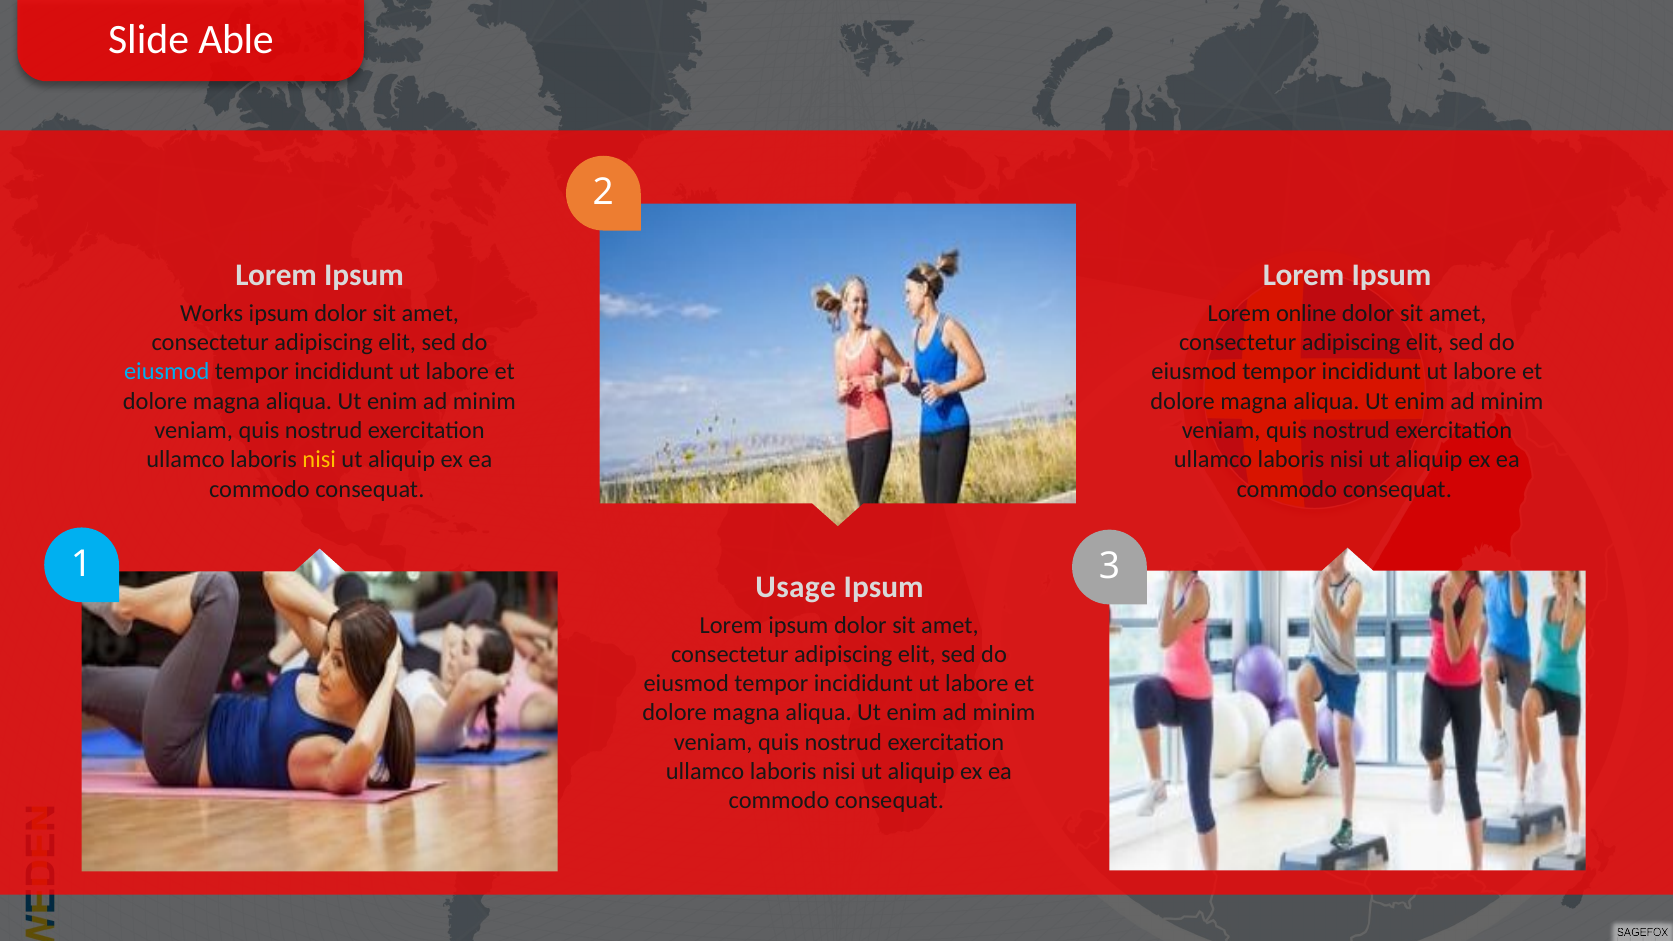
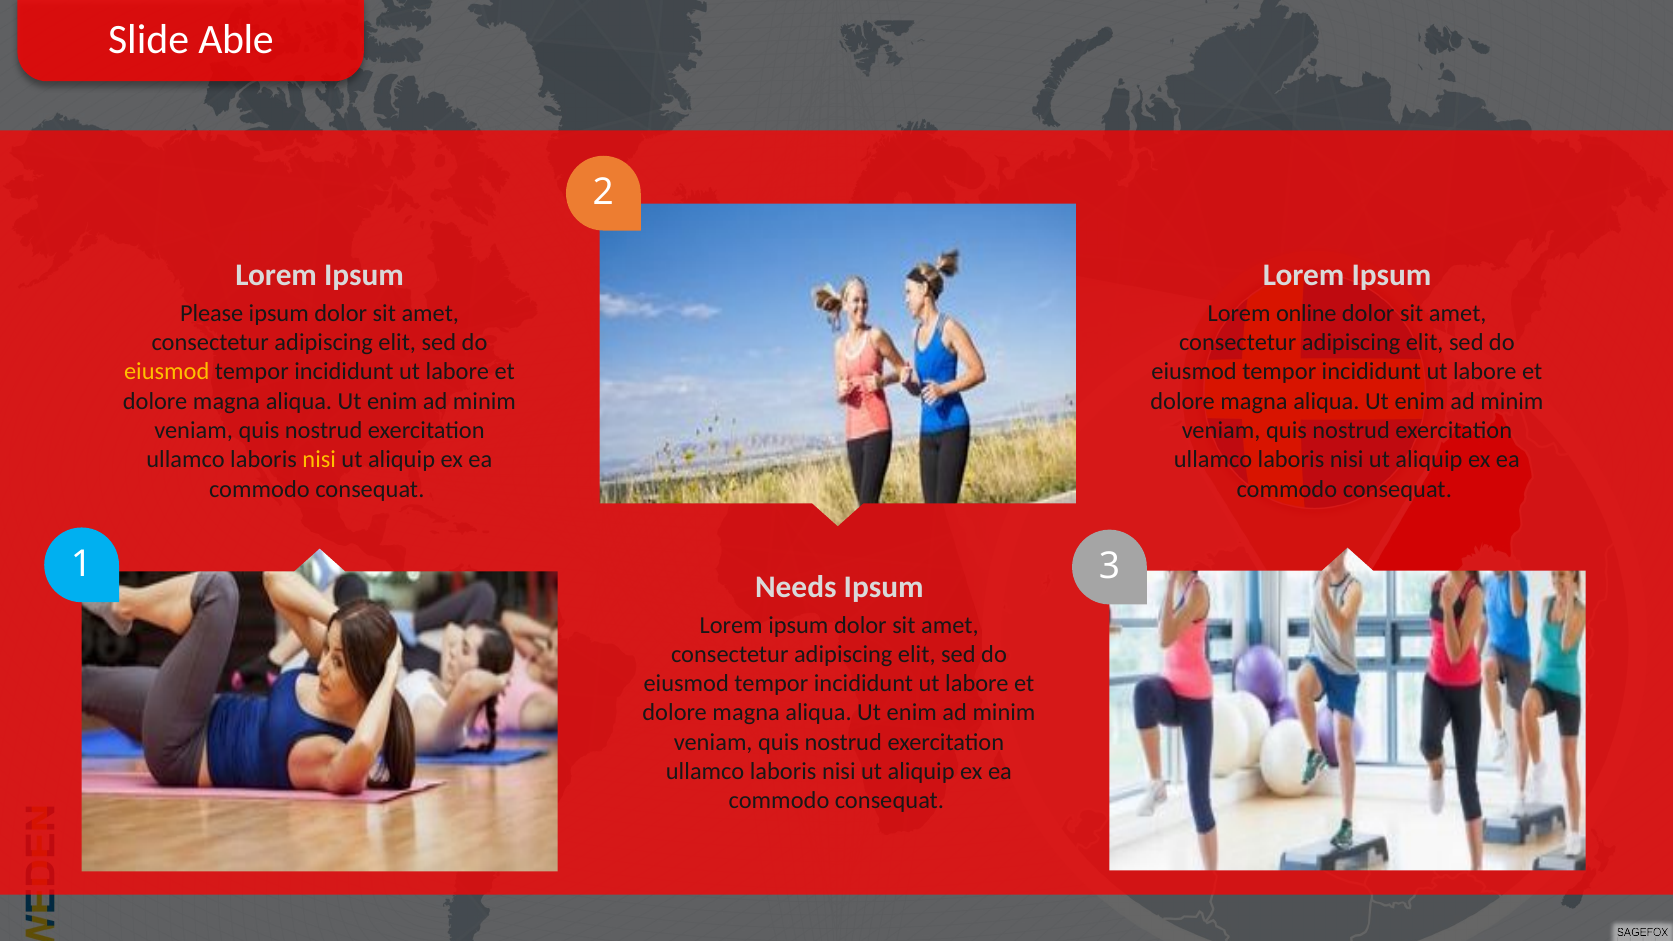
Works: Works -> Please
eiusmod at (167, 372) colour: light blue -> yellow
Usage: Usage -> Needs
